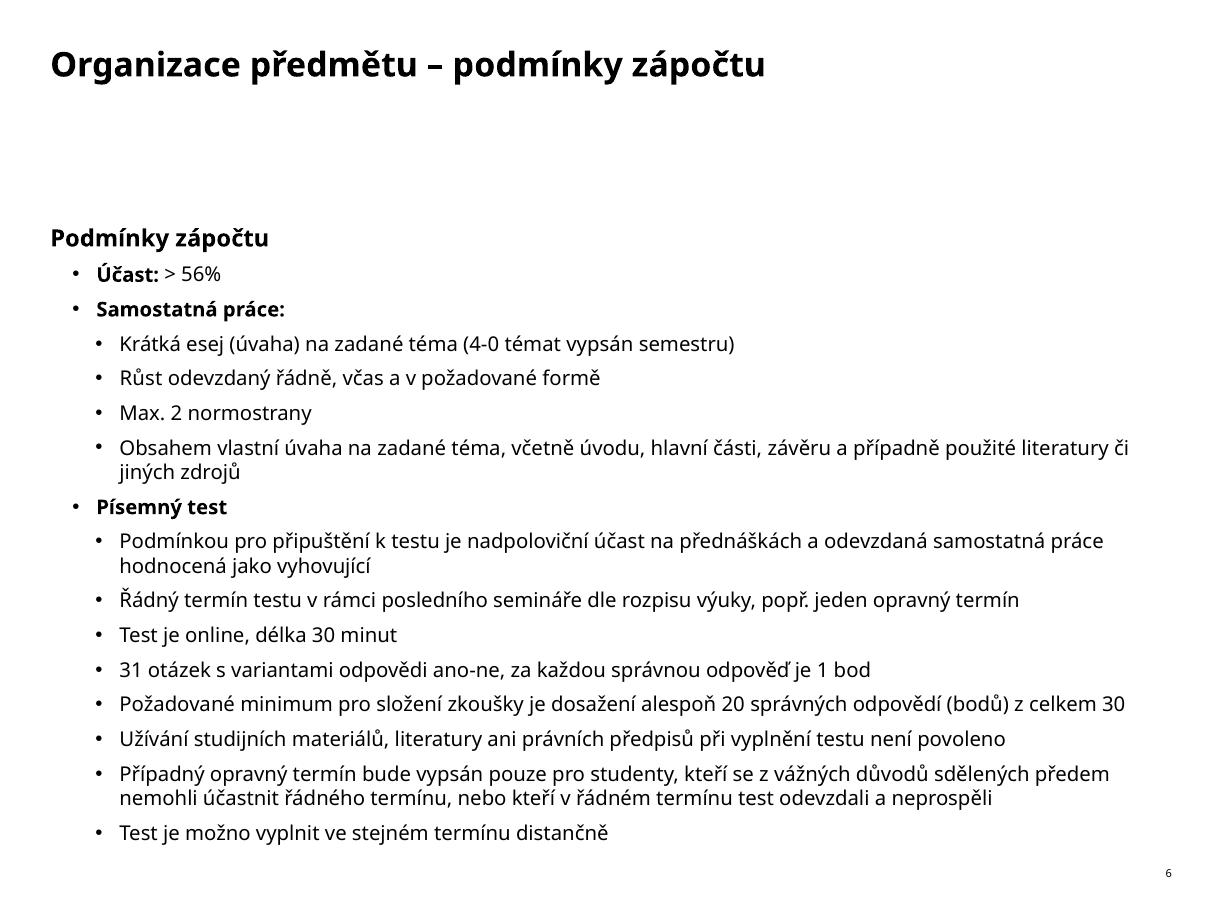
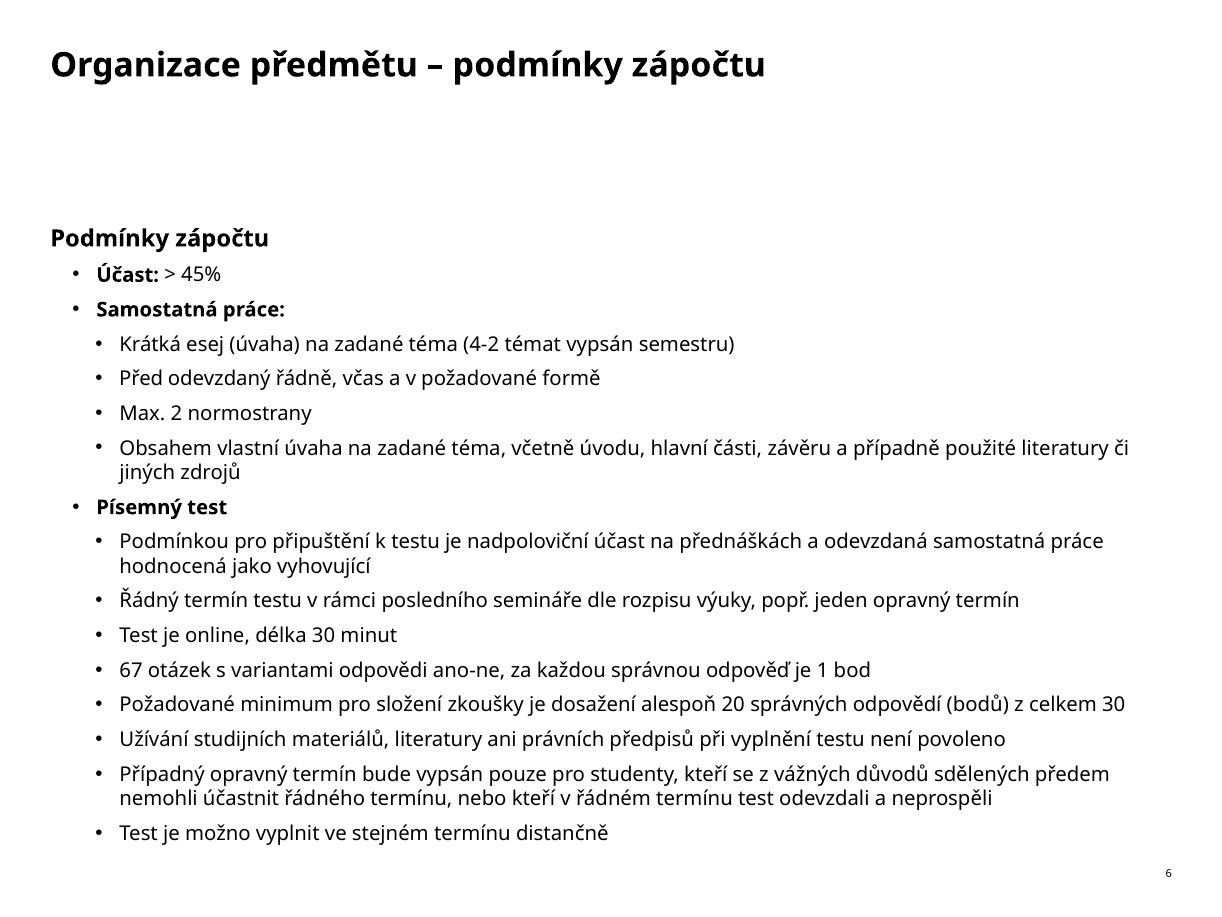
56%: 56% -> 45%
4-0: 4-0 -> 4-2
Růst: Růst -> Před
31: 31 -> 67
